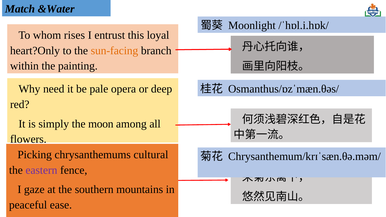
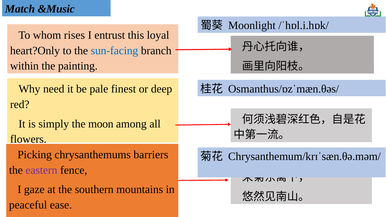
&Water: &Water -> &Music
sun-facing colour: orange -> blue
opera: opera -> finest
cultural: cultural -> barriers
